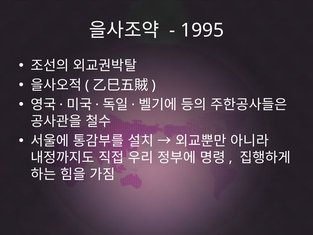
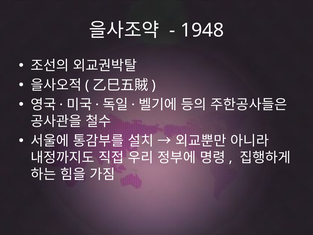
1995: 1995 -> 1948
